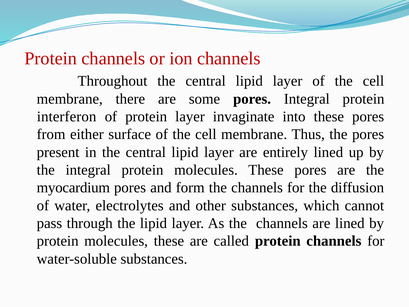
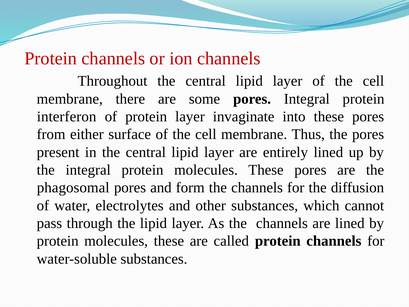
myocardium: myocardium -> phagosomal
